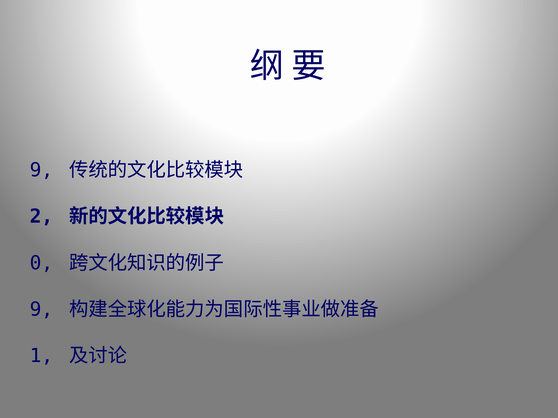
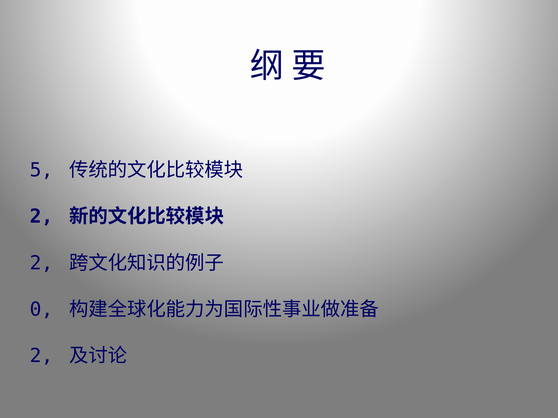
9 at (41, 170): 9 -> 5
0 at (41, 263): 0 -> 2
9 at (41, 310): 9 -> 0
1 at (41, 356): 1 -> 2
